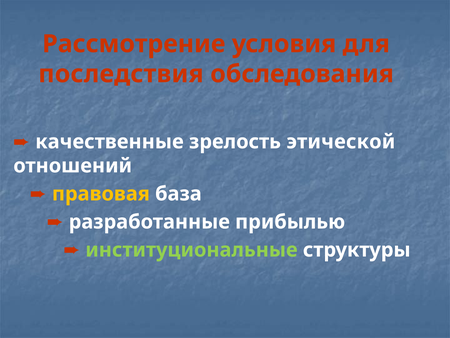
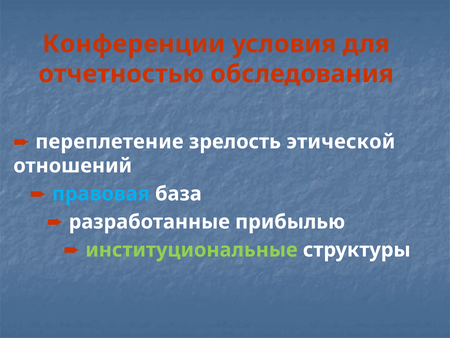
Рассмотрение: Рассмотрение -> Конференции
последствия: последствия -> отчетностью
качественные: качественные -> переплетение
правовая colour: yellow -> light blue
